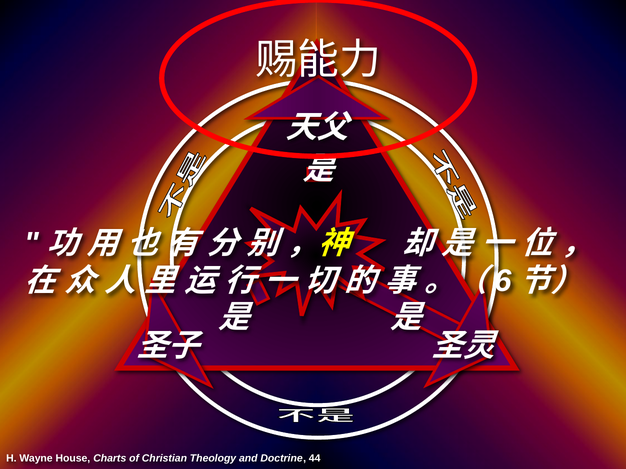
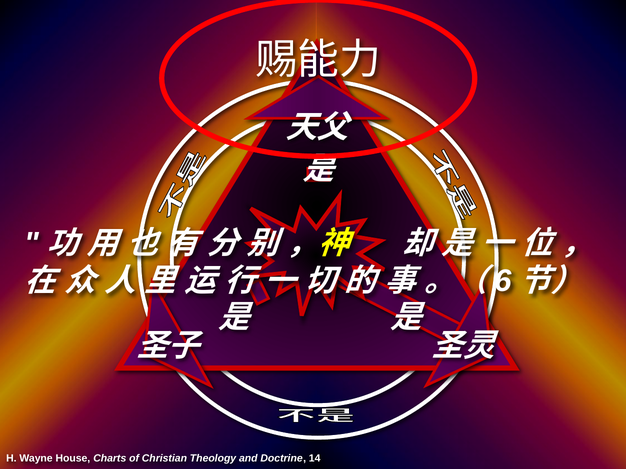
44: 44 -> 14
